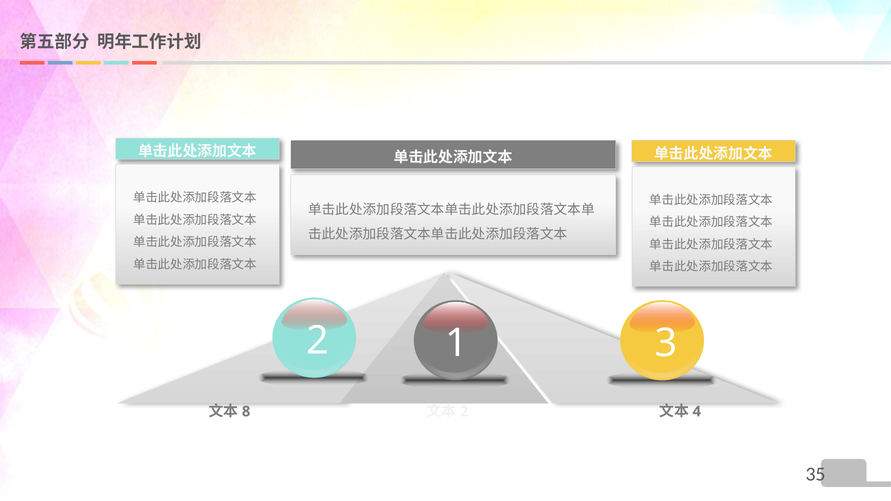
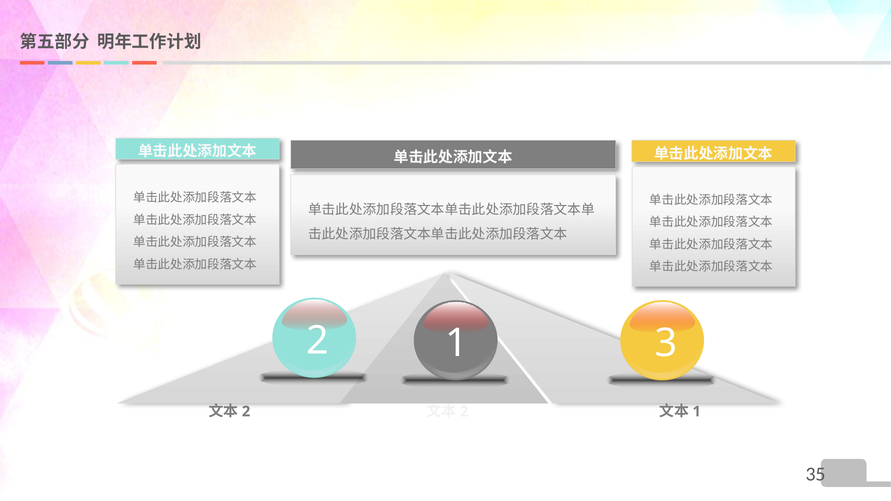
8 at (246, 412): 8 -> 2
4 at (697, 412): 4 -> 1
